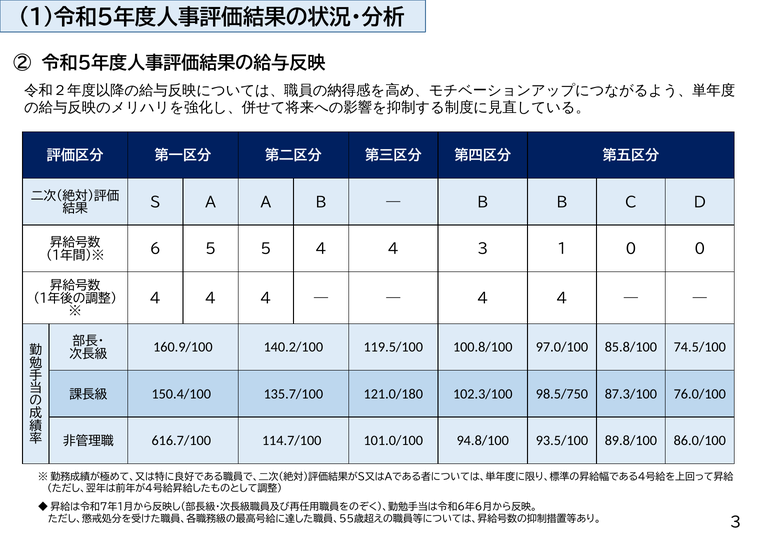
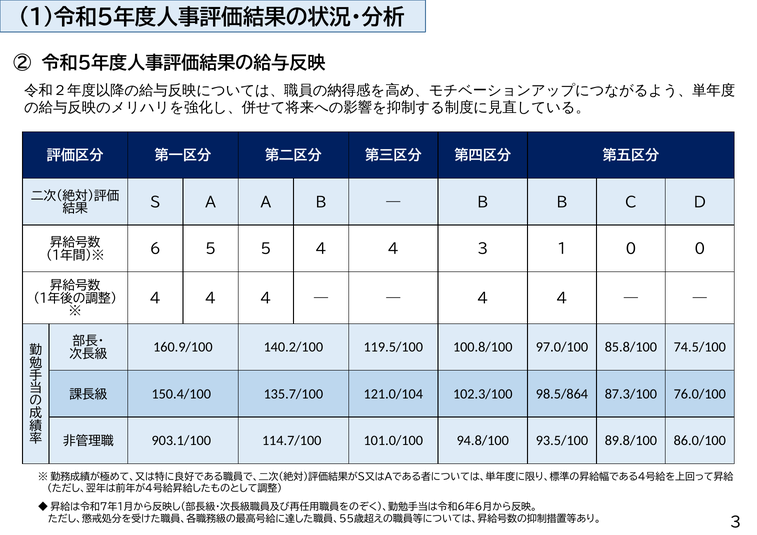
121.0/180: 121.0/180 -> 121.0/104
98.5/750: 98.5/750 -> 98.5/864
616.7/100: 616.7/100 -> 903.1/100
